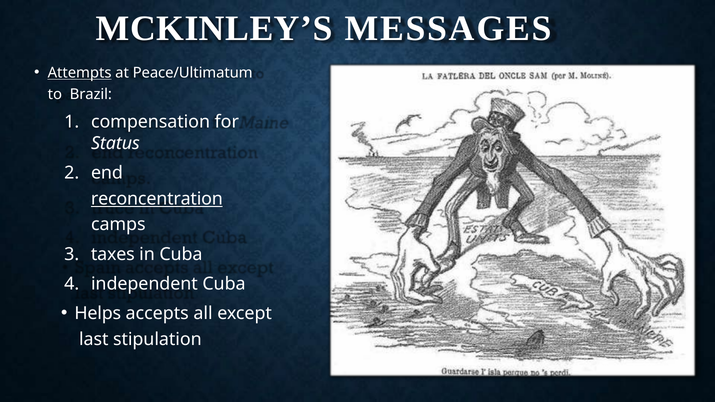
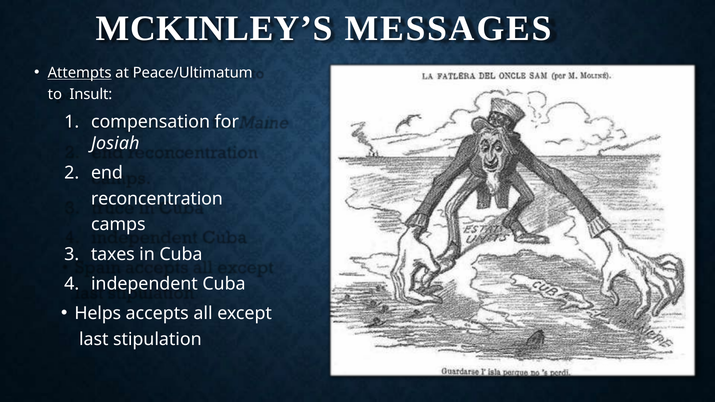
Brazil: Brazil -> Insult
Status: Status -> Josiah
reconcentration underline: present -> none
